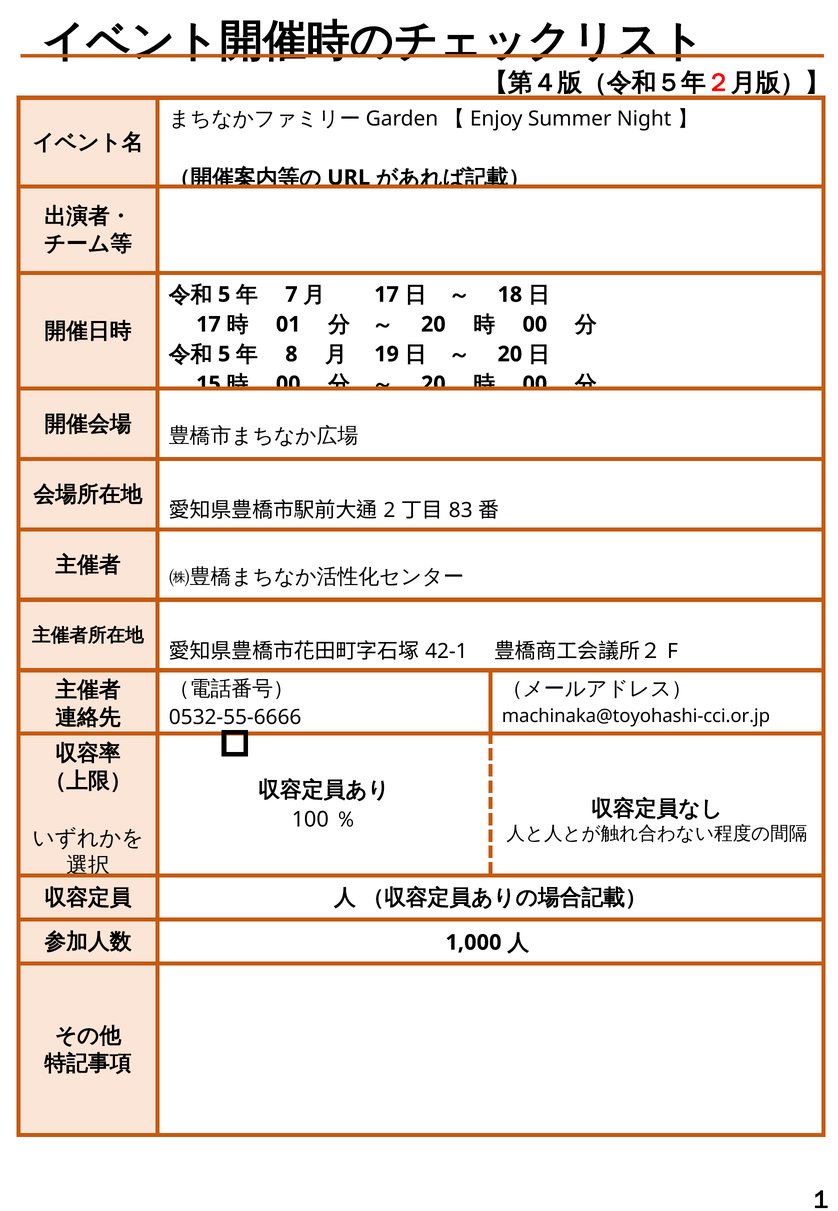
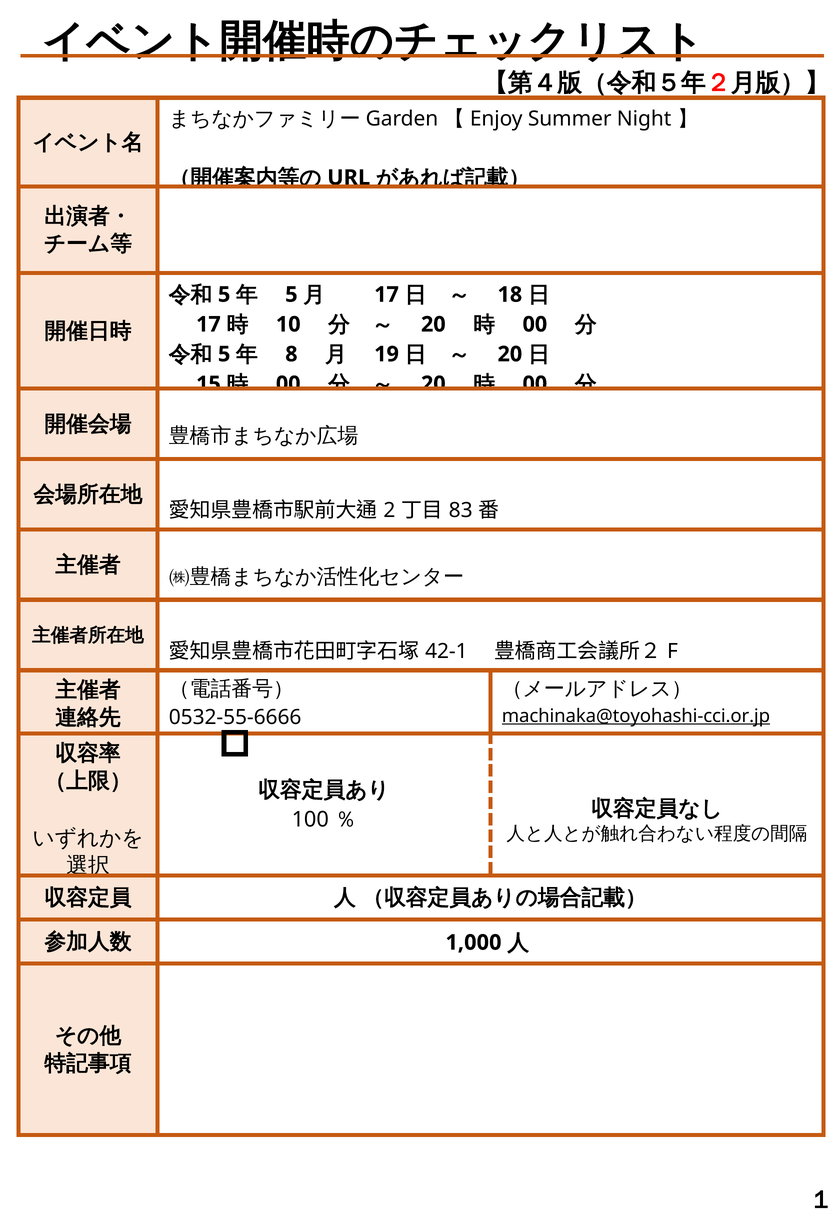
7 at (291, 294): 7 -> 5
01: 01 -> 10
machinaka@toyohashi-cci.or.jp underline: none -> present
